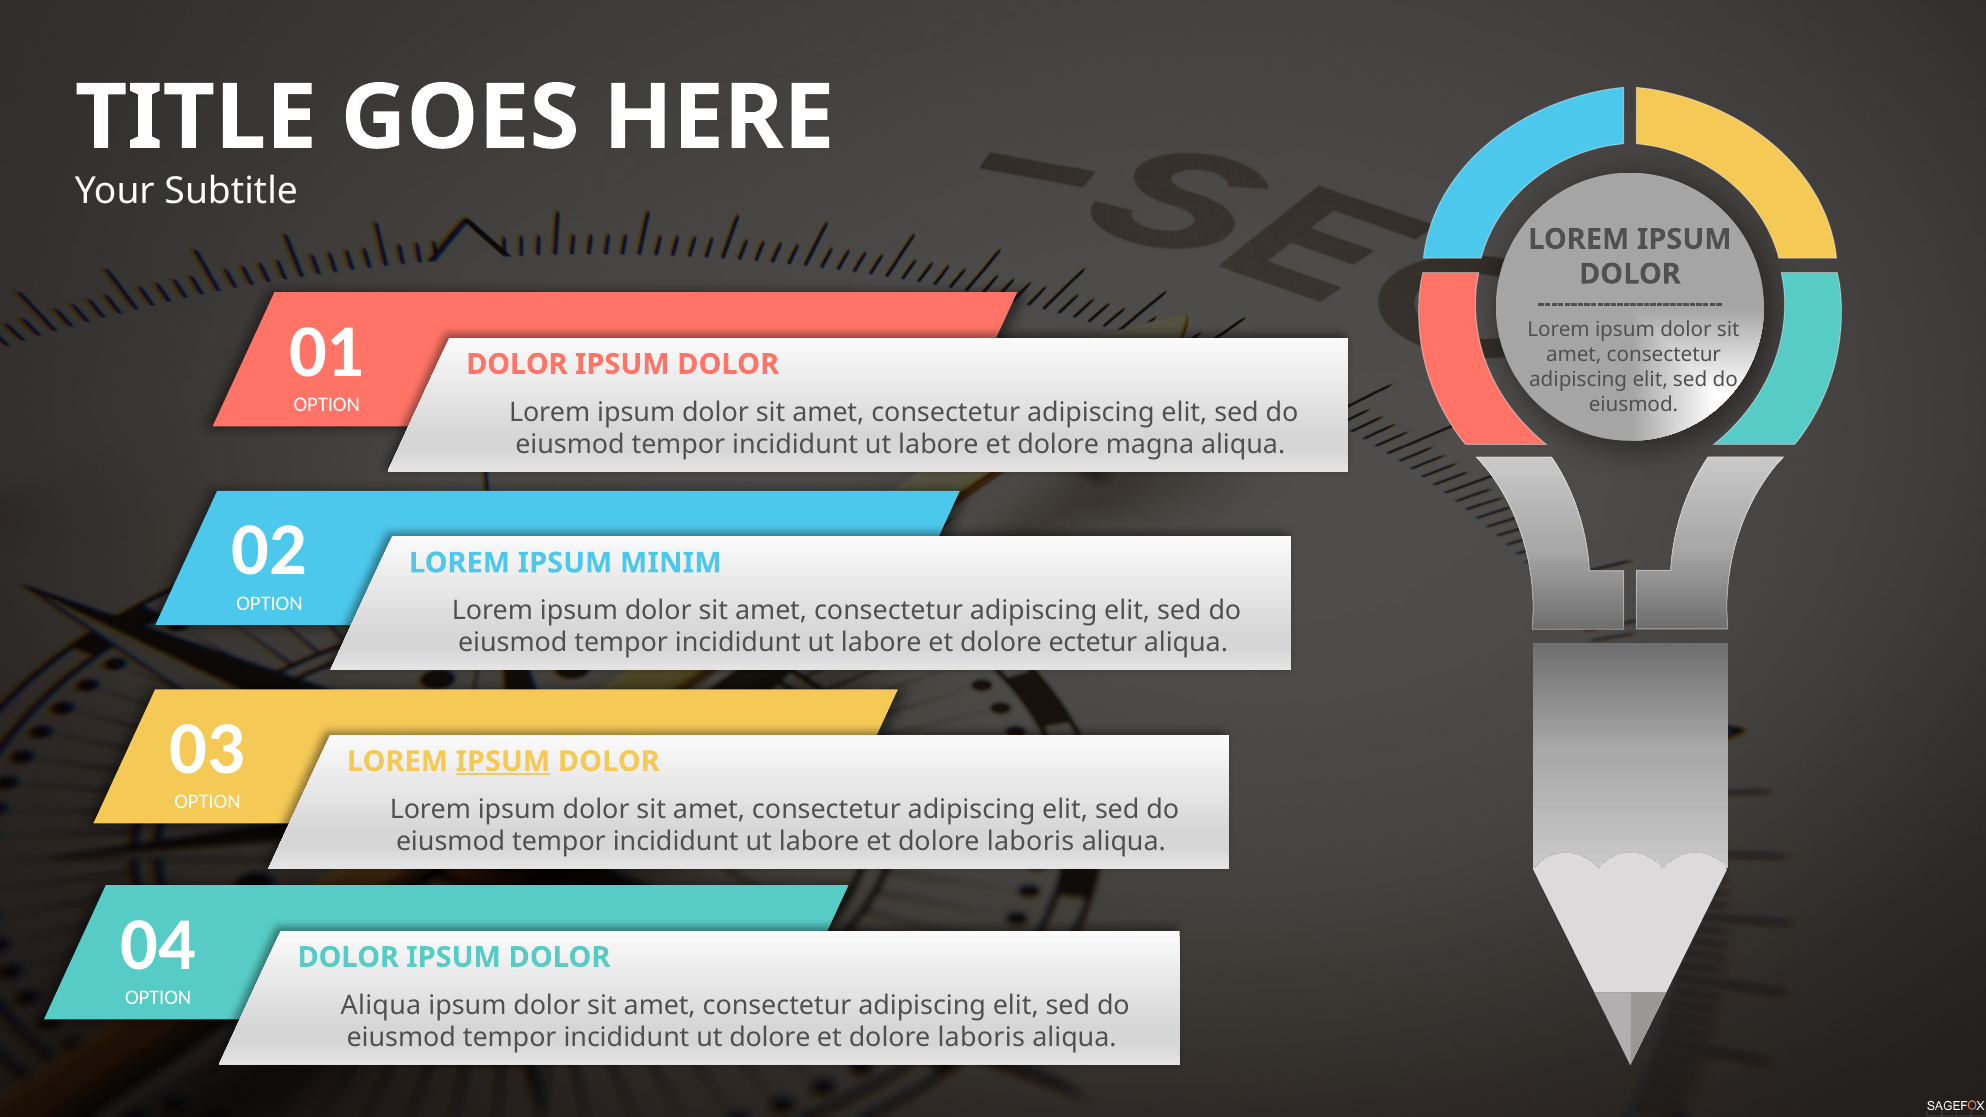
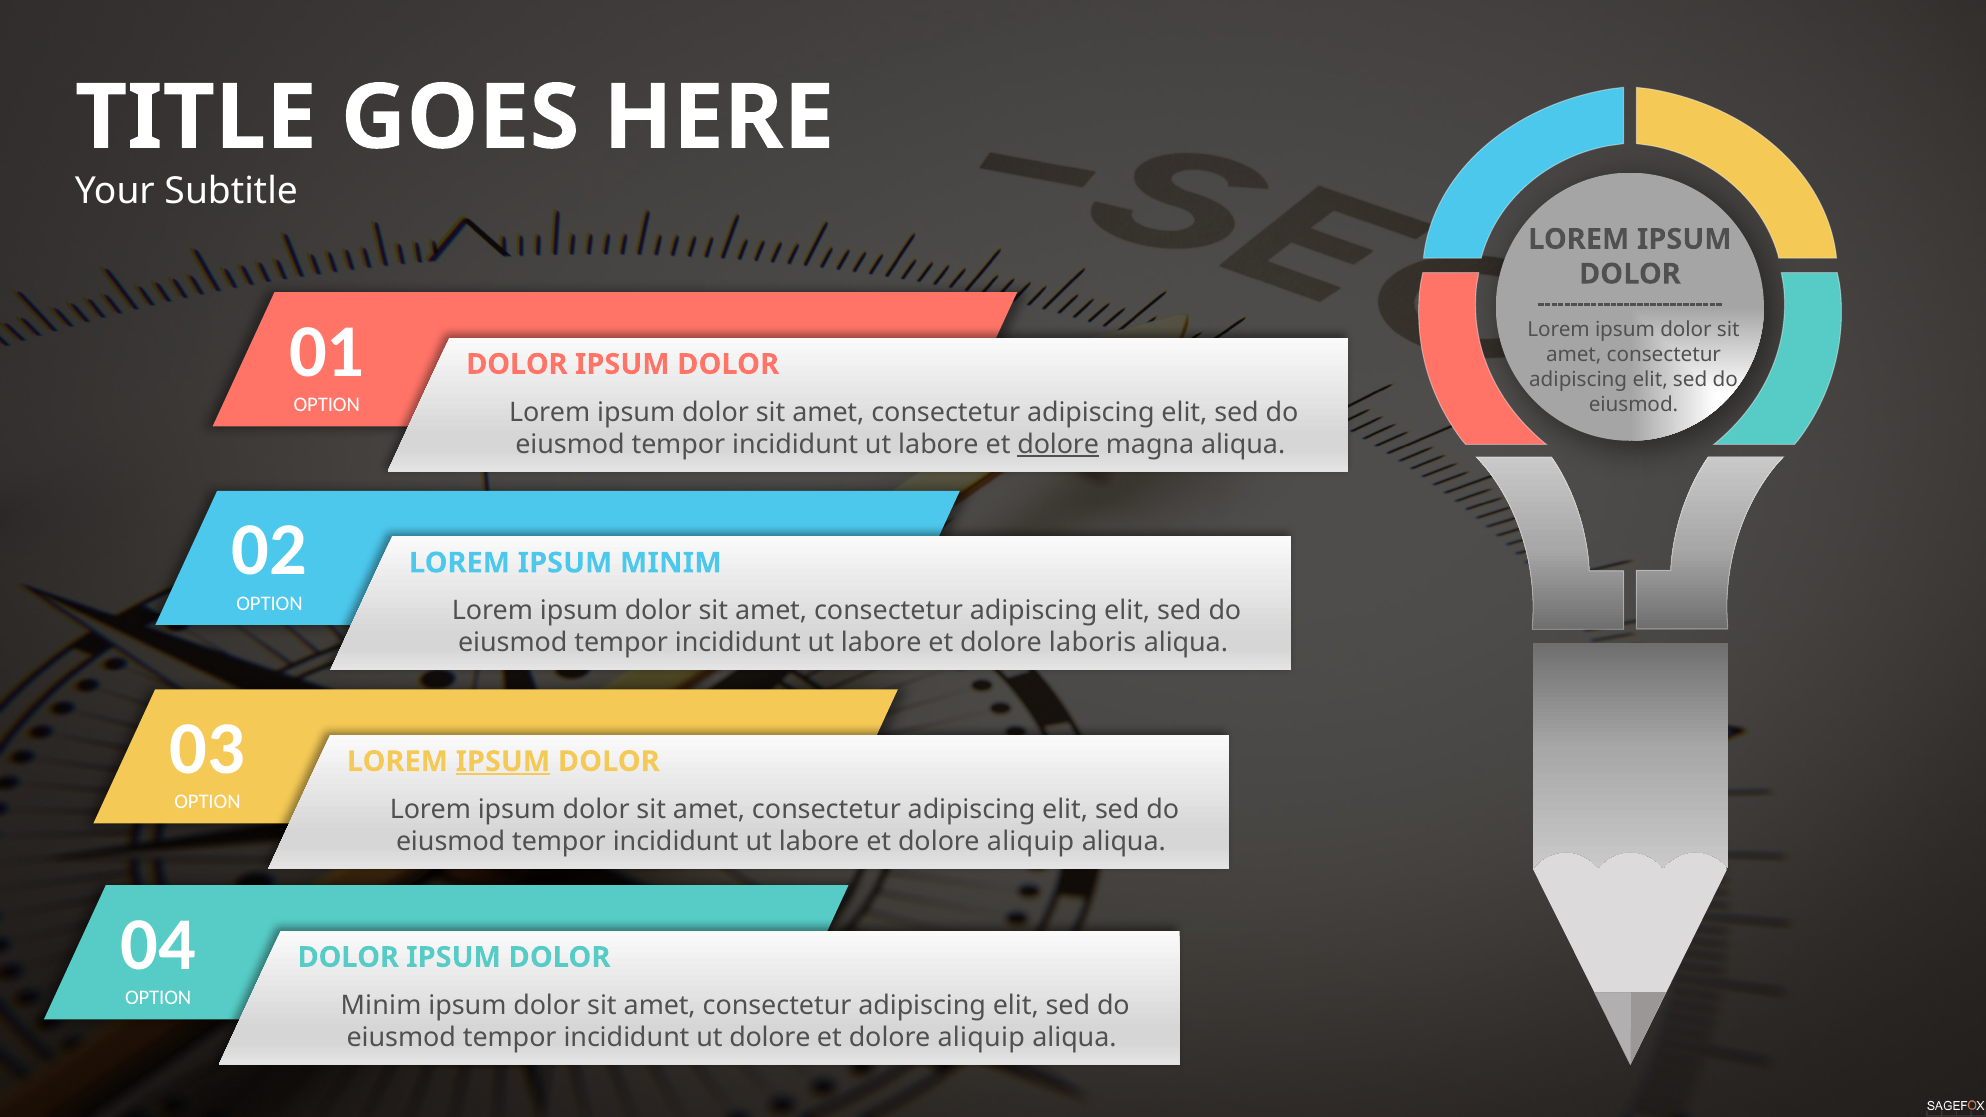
dolore at (1058, 444) underline: none -> present
ectetur: ectetur -> laboris
labore et dolore laboris: laboris -> aliquip
Aliqua at (381, 1005): Aliqua -> Minim
laboris at (981, 1038): laboris -> aliquip
